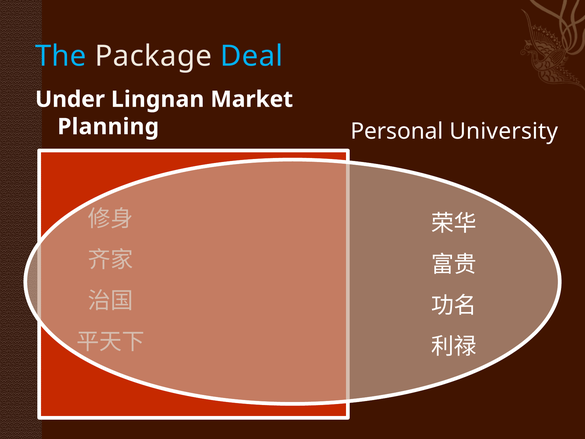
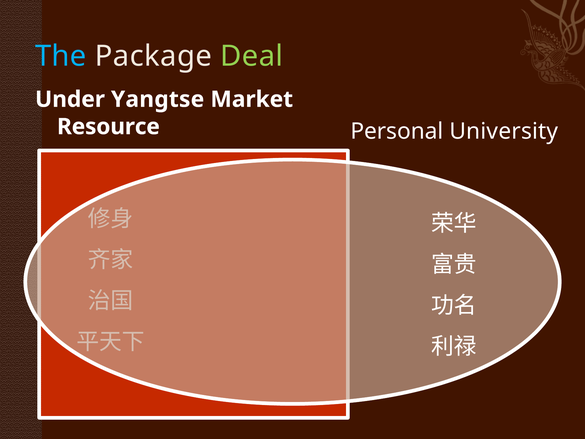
Deal colour: light blue -> light green
Lingnan: Lingnan -> Yangtse
Planning: Planning -> Resource
